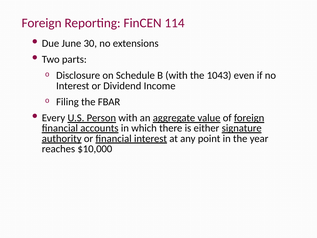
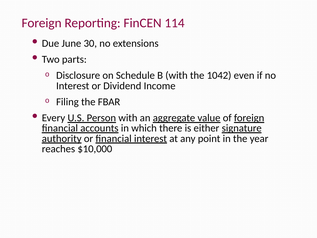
1043: 1043 -> 1042
